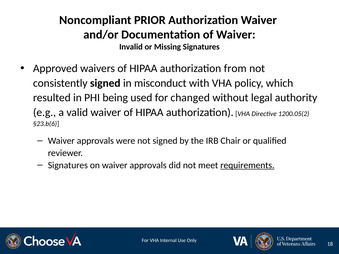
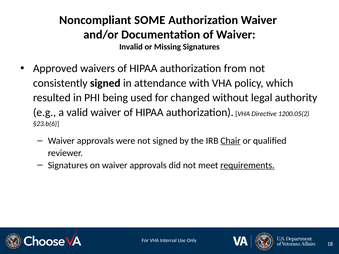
PRIOR: PRIOR -> SOME
misconduct: misconduct -> attendance
Chair underline: none -> present
